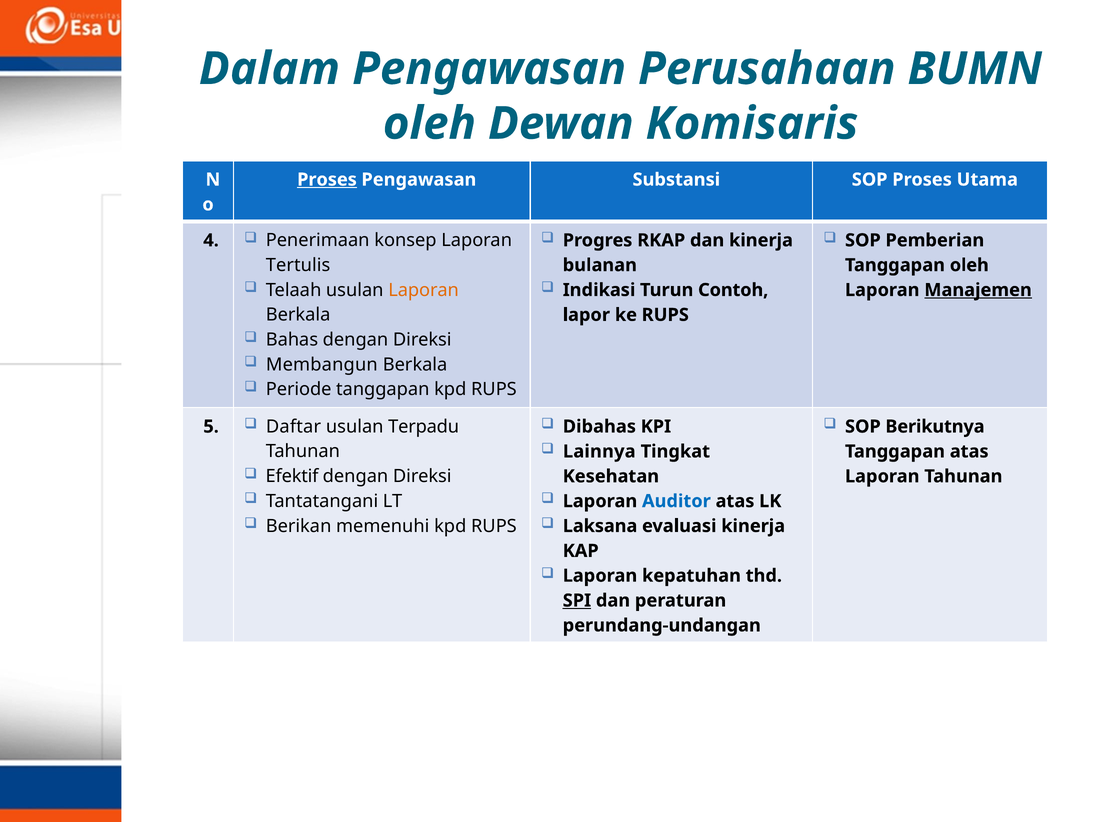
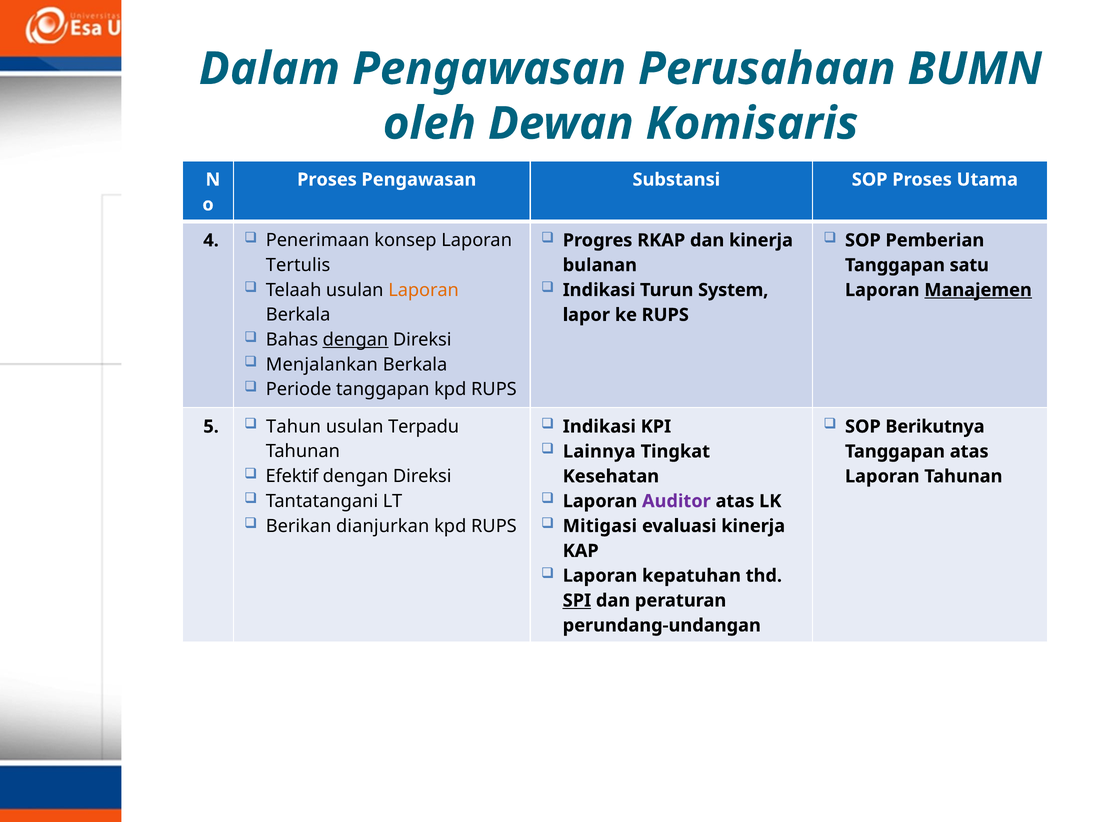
Proses at (327, 179) underline: present -> none
Tanggapan oleh: oleh -> satu
Contoh: Contoh -> System
dengan at (355, 339) underline: none -> present
Membangun: Membangun -> Menjalankan
Dibahas at (599, 426): Dibahas -> Indikasi
Daftar: Daftar -> Tahun
Auditor colour: blue -> purple
memenuhi: memenuhi -> dianjurkan
Laksana: Laksana -> Mitigasi
